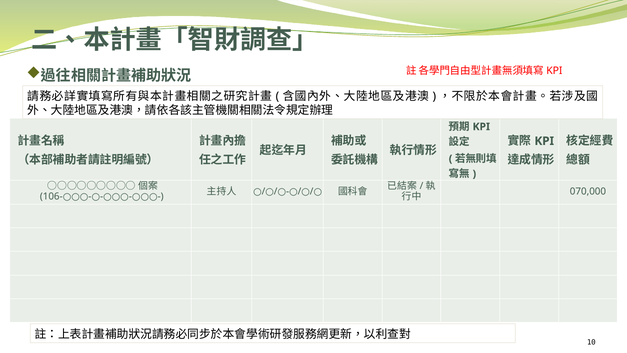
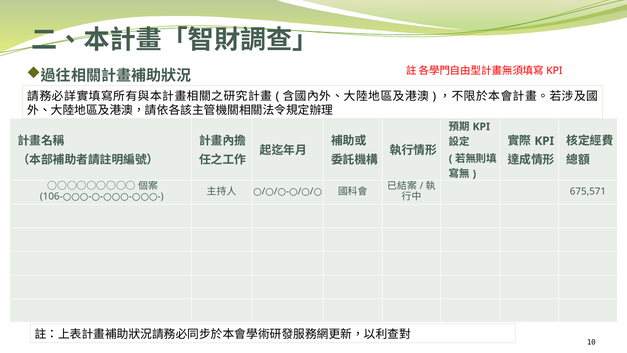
070,000: 070,000 -> 675,571
